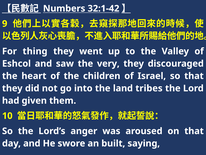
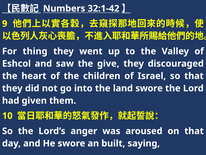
very: very -> give
land tribes: tribes -> swore
